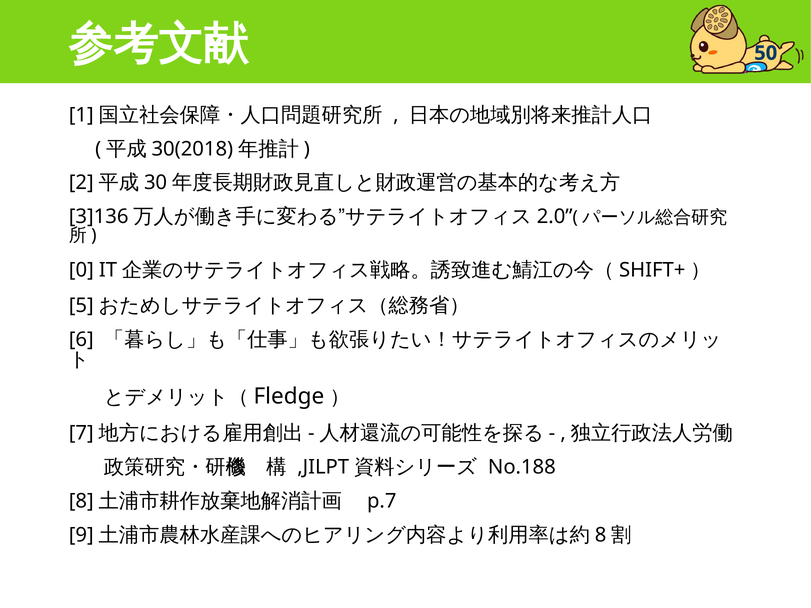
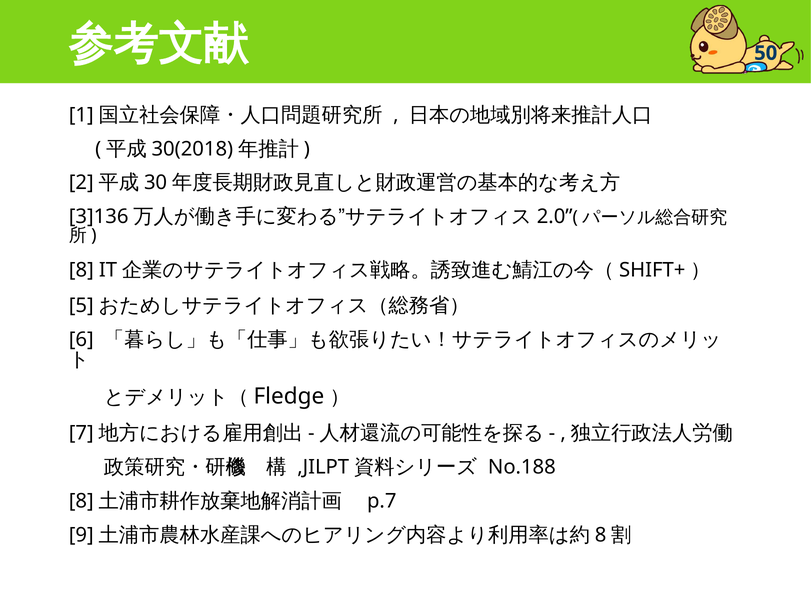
0: 0 -> 8
